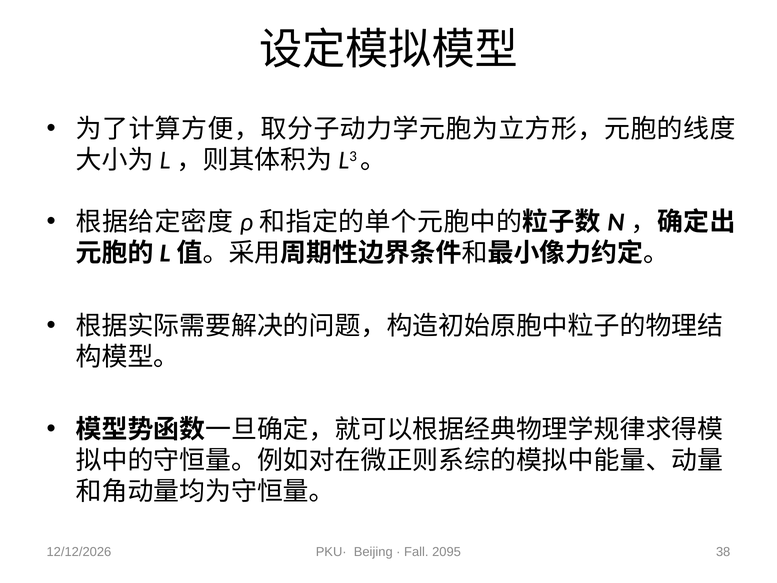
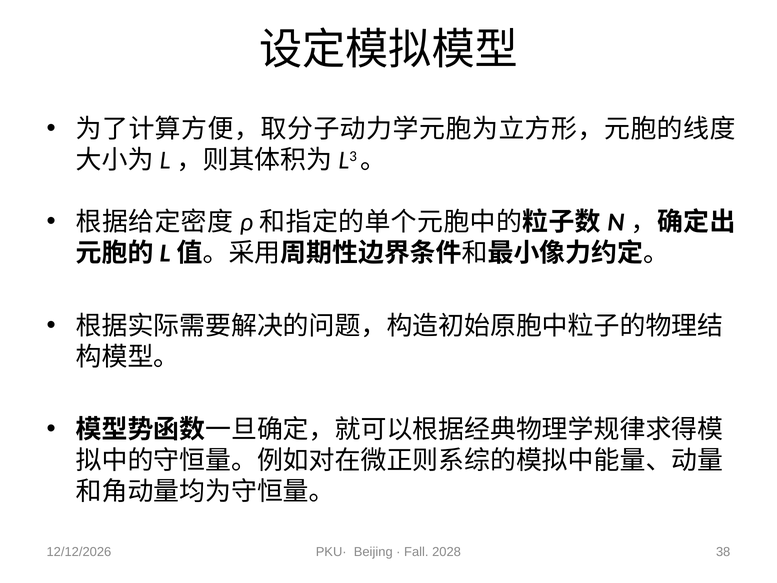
2095: 2095 -> 2028
